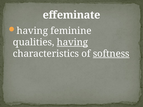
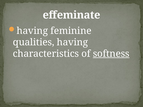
having at (72, 42) underline: present -> none
